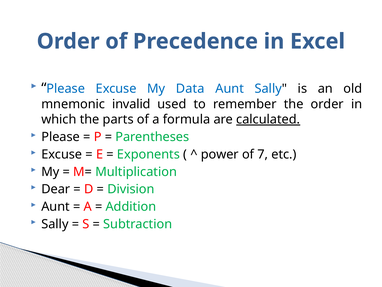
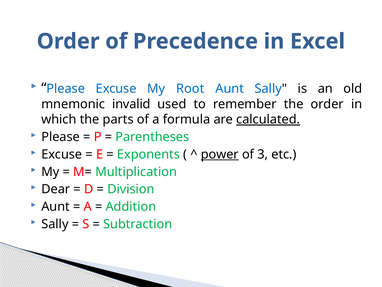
Data: Data -> Root
power underline: none -> present
7: 7 -> 3
